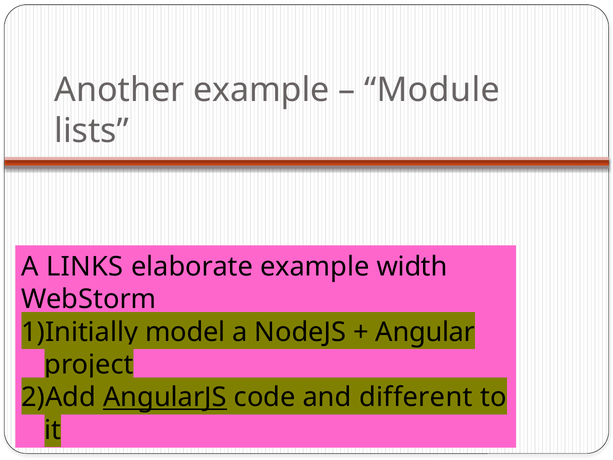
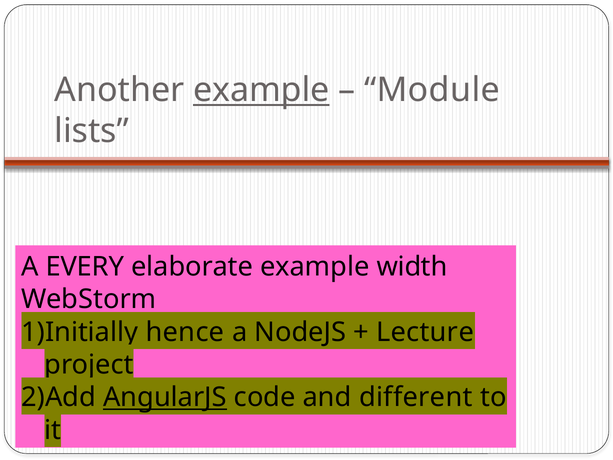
example at (261, 90) underline: none -> present
LINKS: LINKS -> EVERY
model: model -> hence
Angular: Angular -> Lecture
